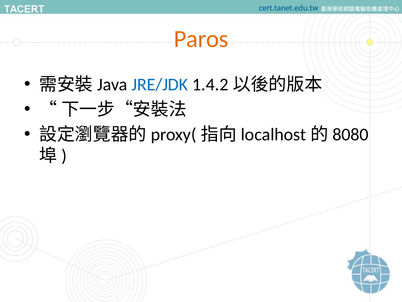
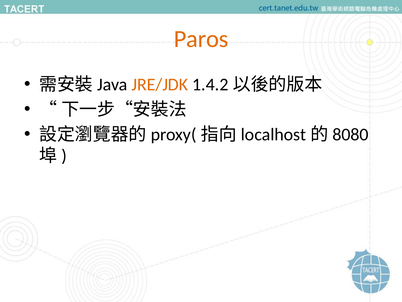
JRE/JDK colour: blue -> orange
